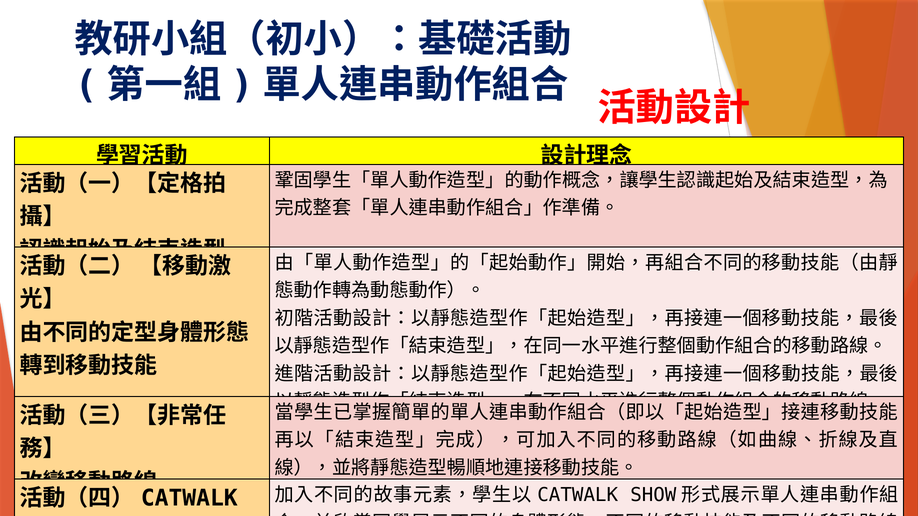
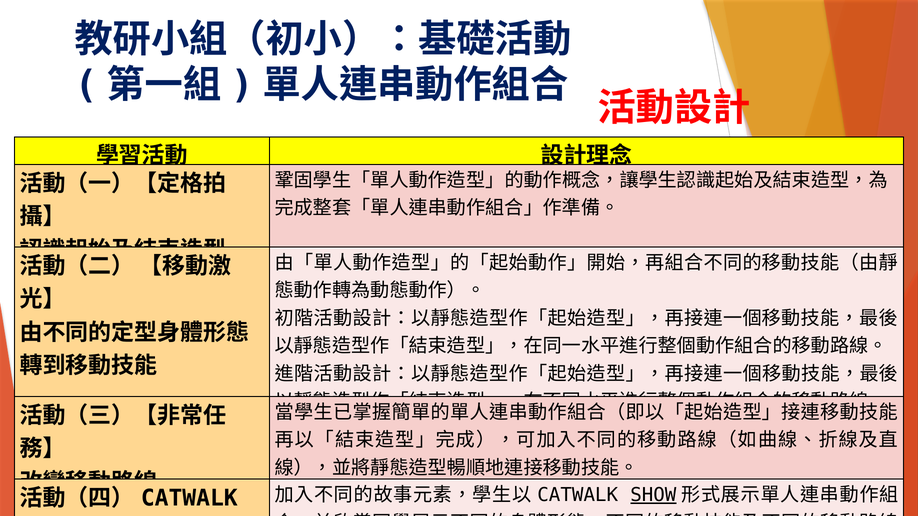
SHOW at (653, 495) underline: none -> present
